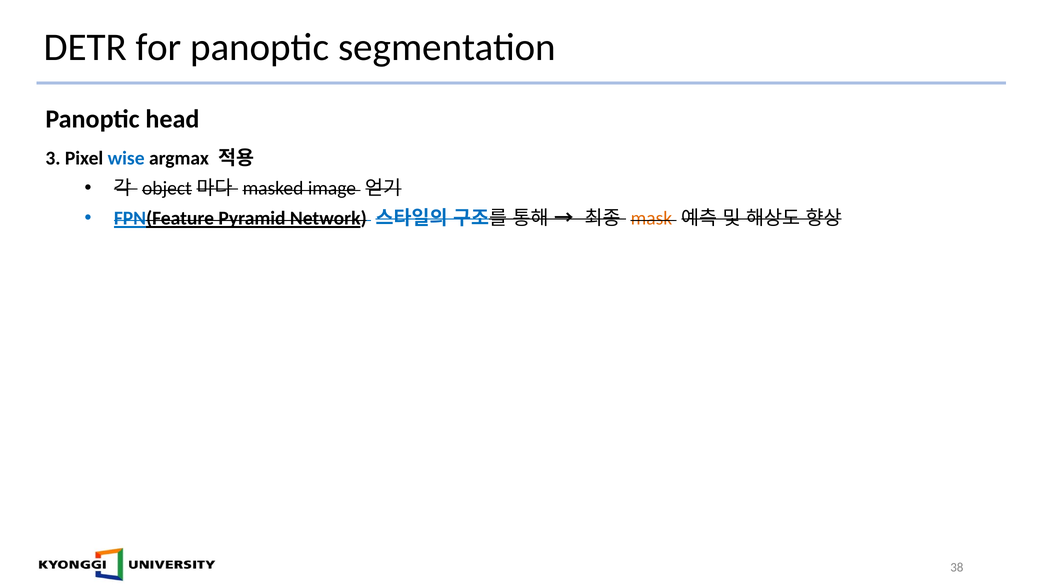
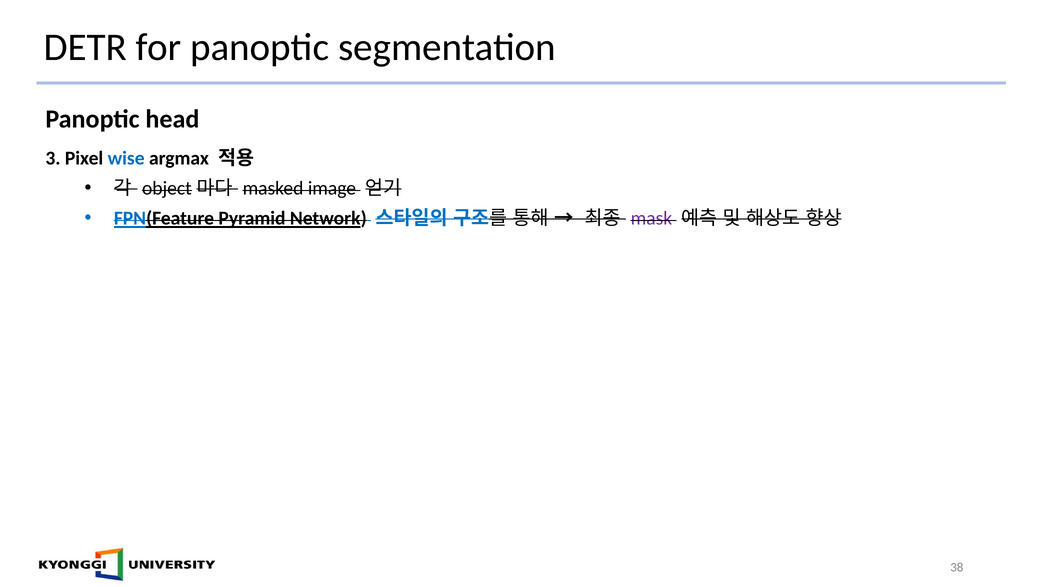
mask colour: orange -> purple
